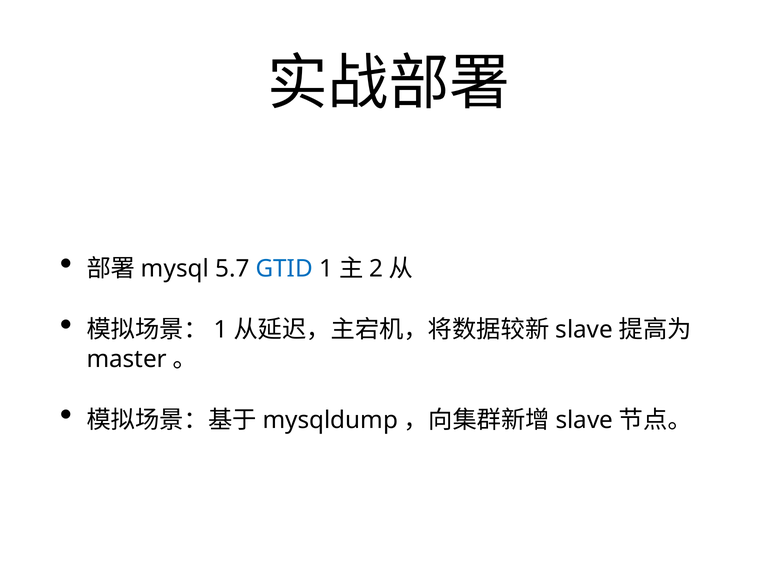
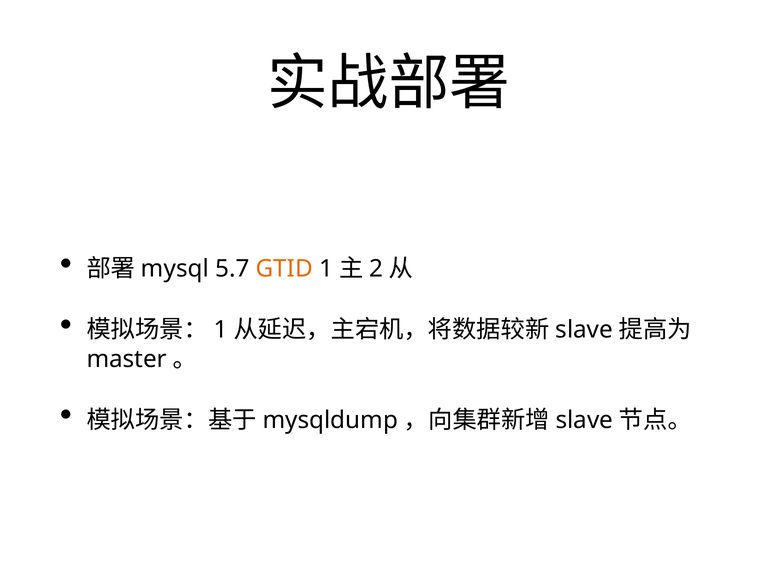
GTID colour: blue -> orange
